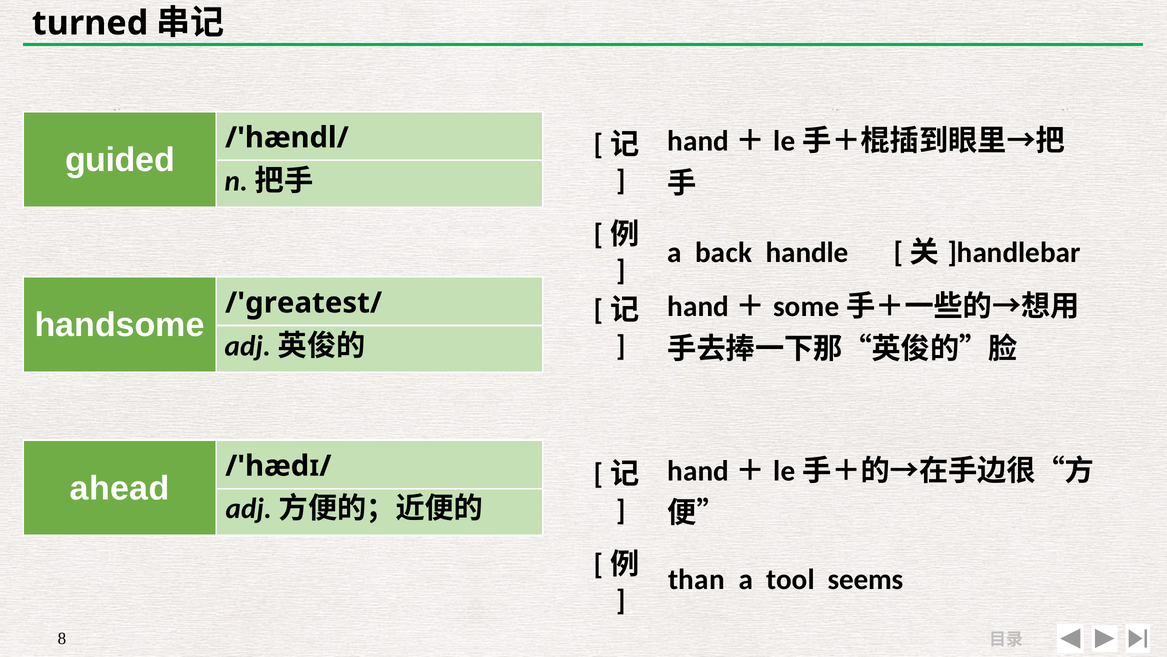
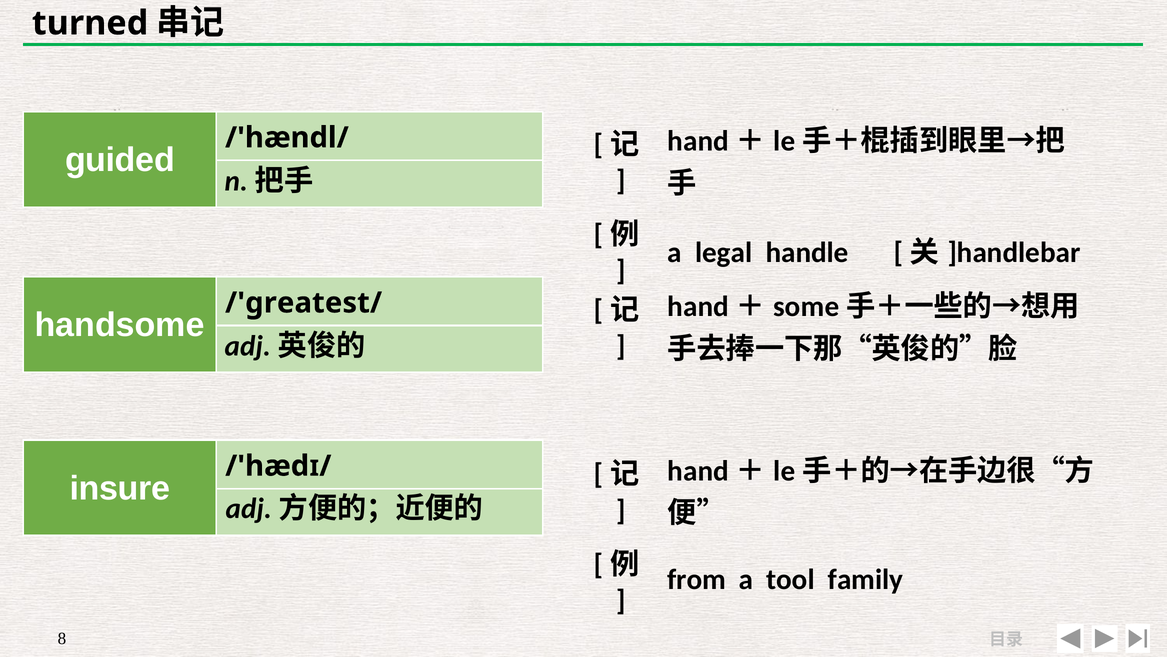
back: back -> legal
ahead: ahead -> insure
than: than -> from
seems: seems -> family
